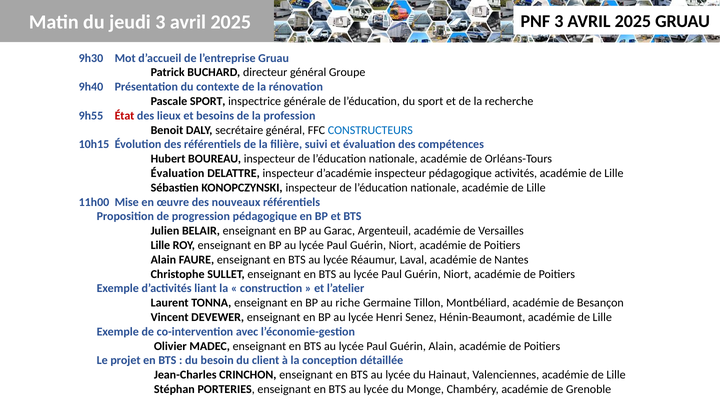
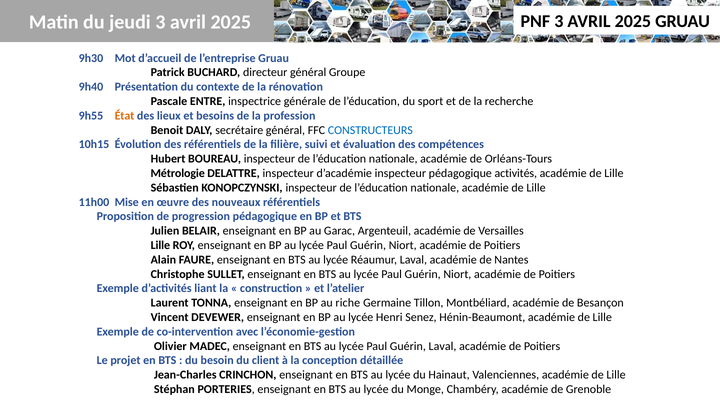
Pascale SPORT: SPORT -> ENTRE
État colour: red -> orange
Évaluation at (178, 173): Évaluation -> Métrologie
Guérin Alain: Alain -> Laval
